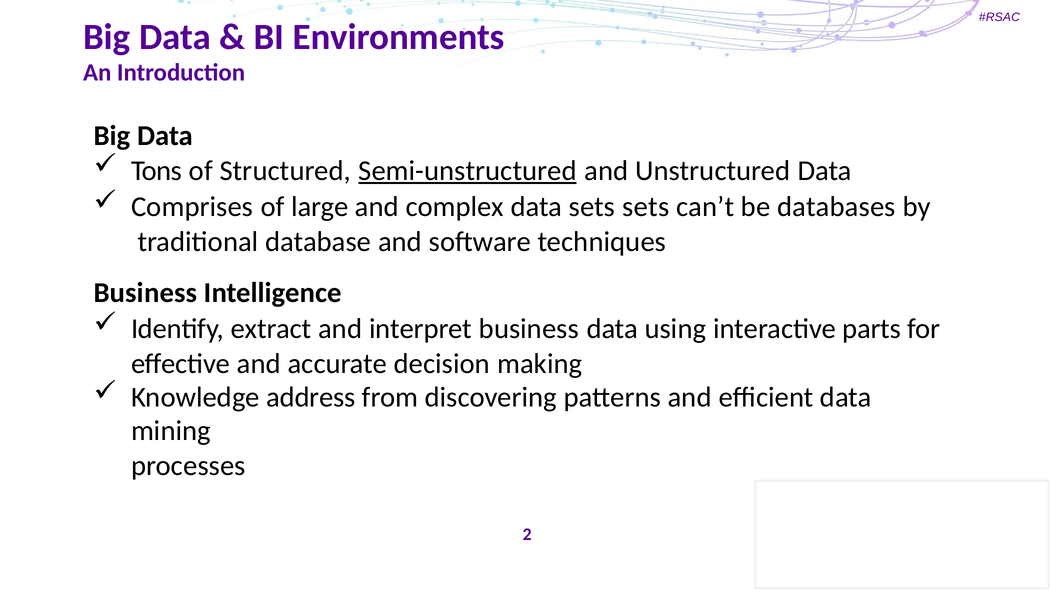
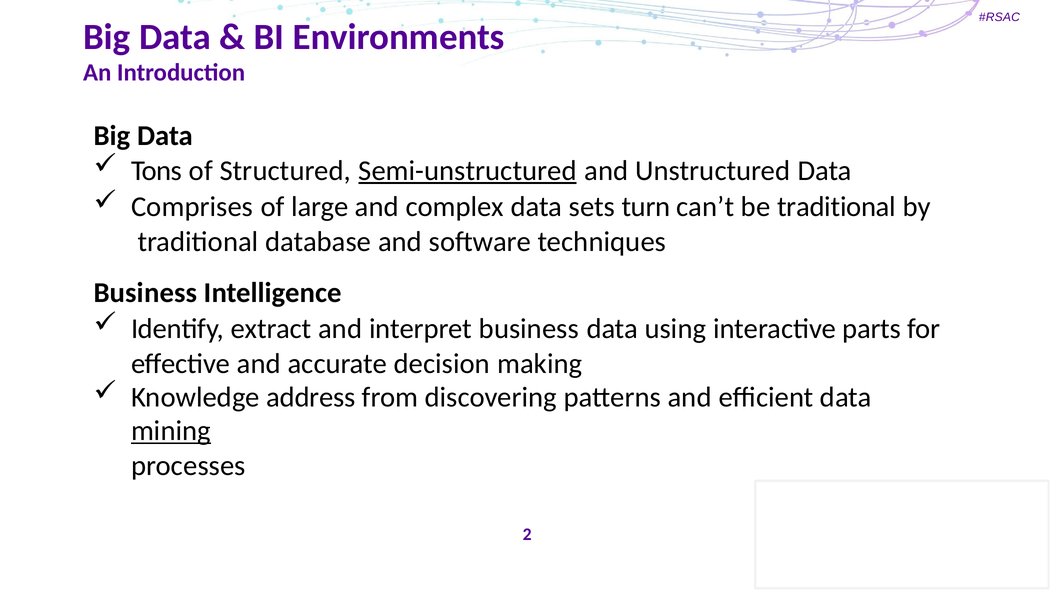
sets sets: sets -> turn
be databases: databases -> traditional
mining underline: none -> present
